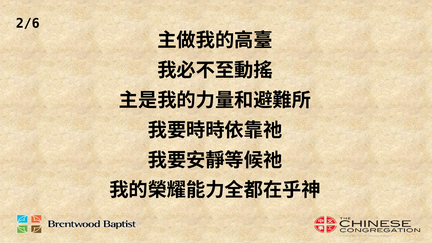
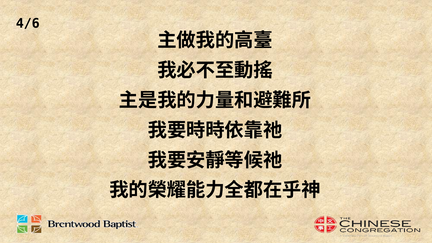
2/6: 2/6 -> 4/6
